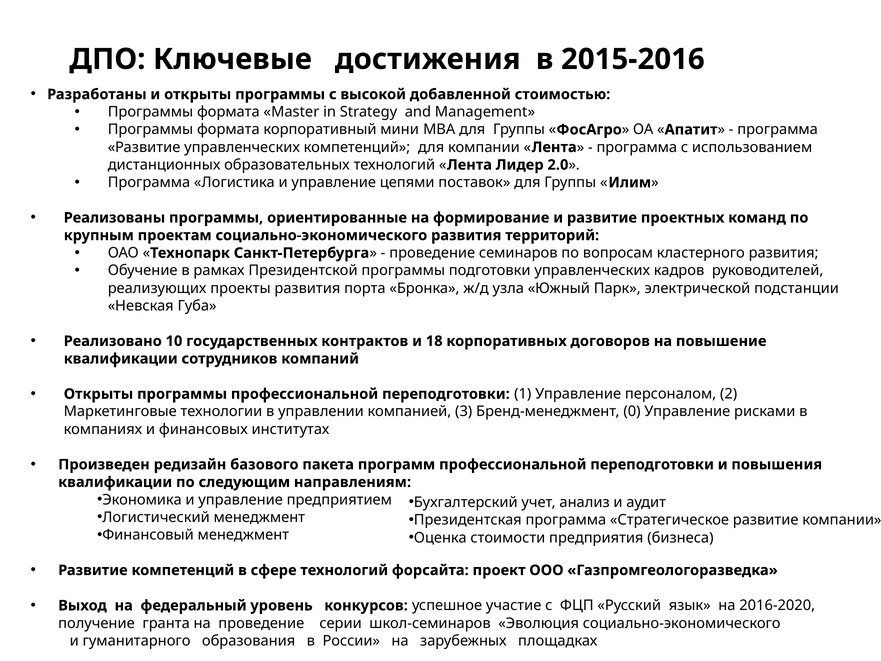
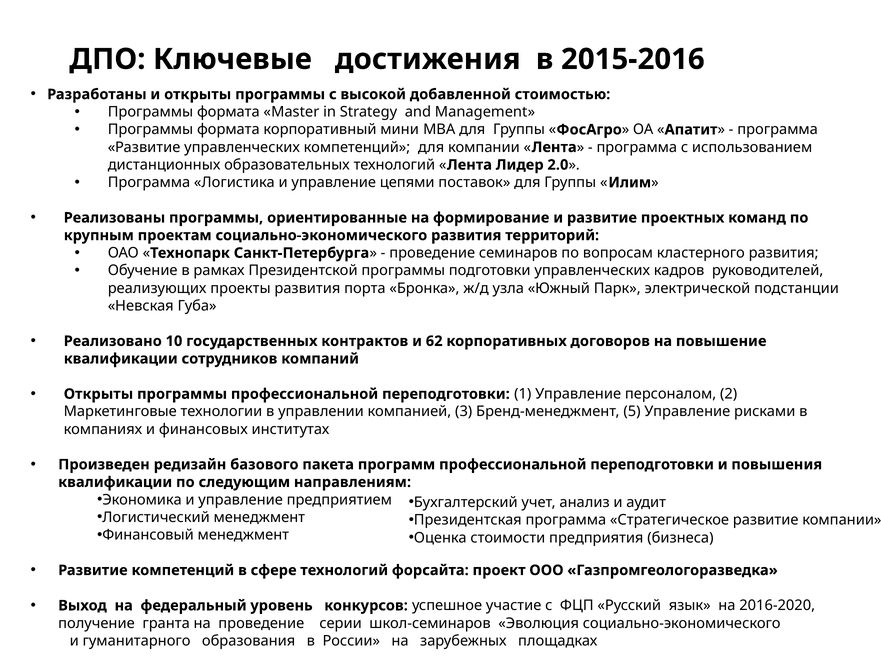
18: 18 -> 62
0: 0 -> 5
